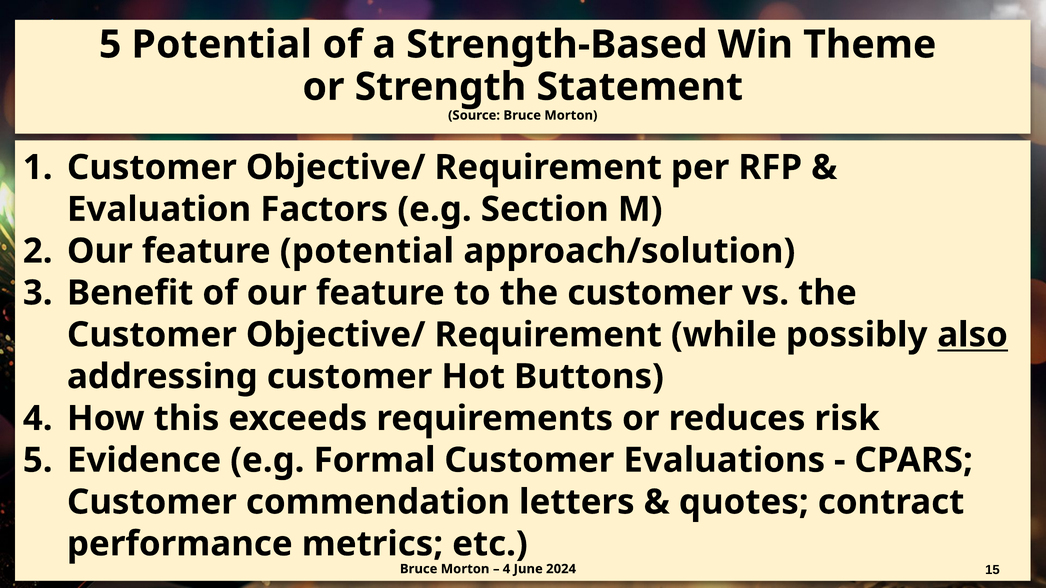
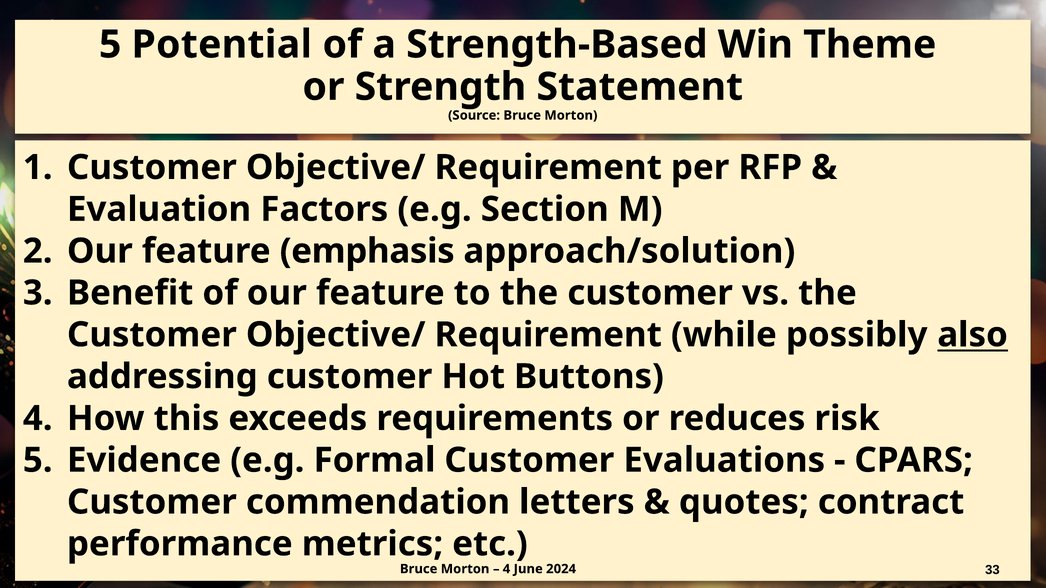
feature potential: potential -> emphasis
15: 15 -> 33
